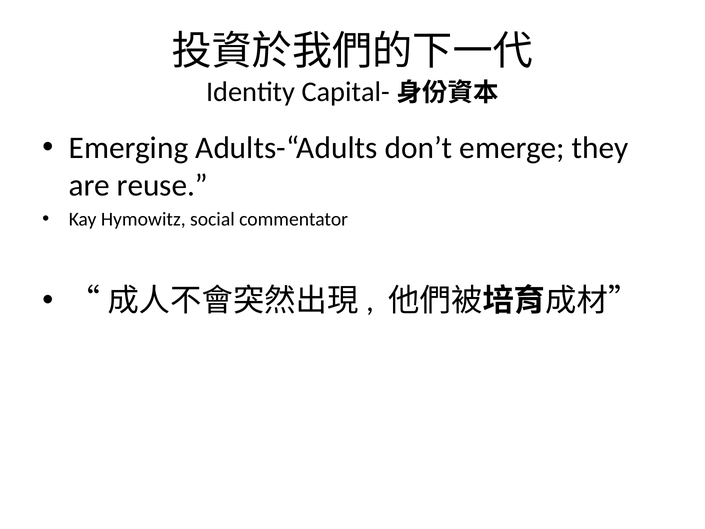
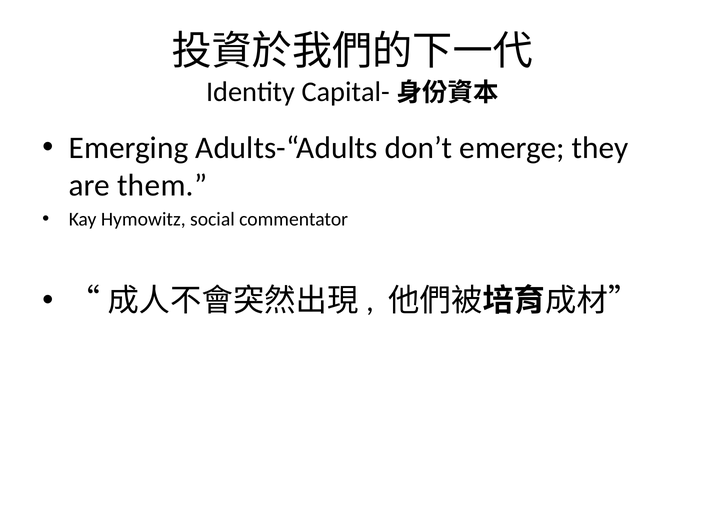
reuse: reuse -> them
